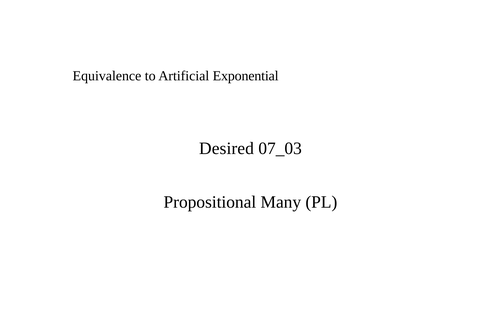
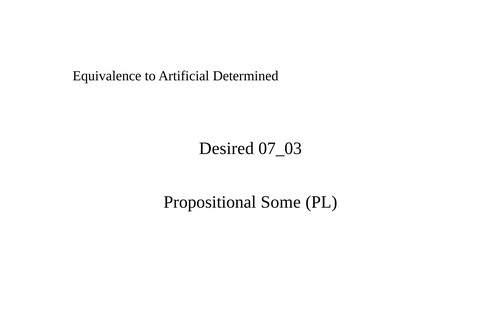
Exponential: Exponential -> Determined
Many: Many -> Some
